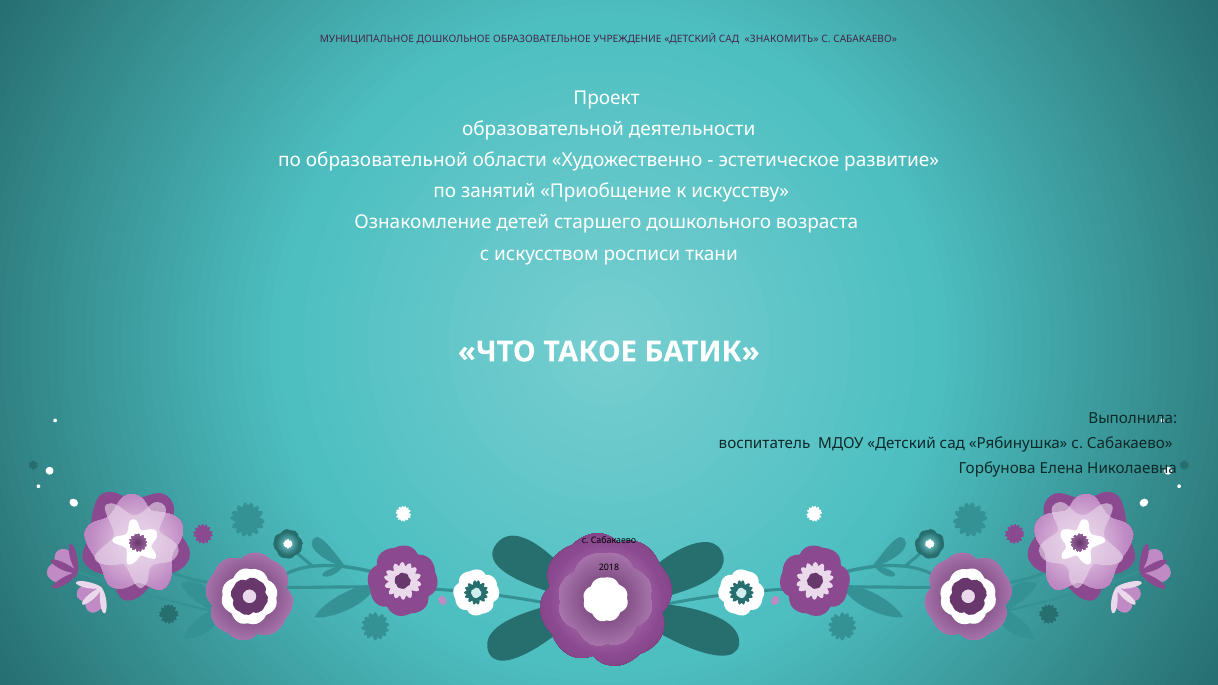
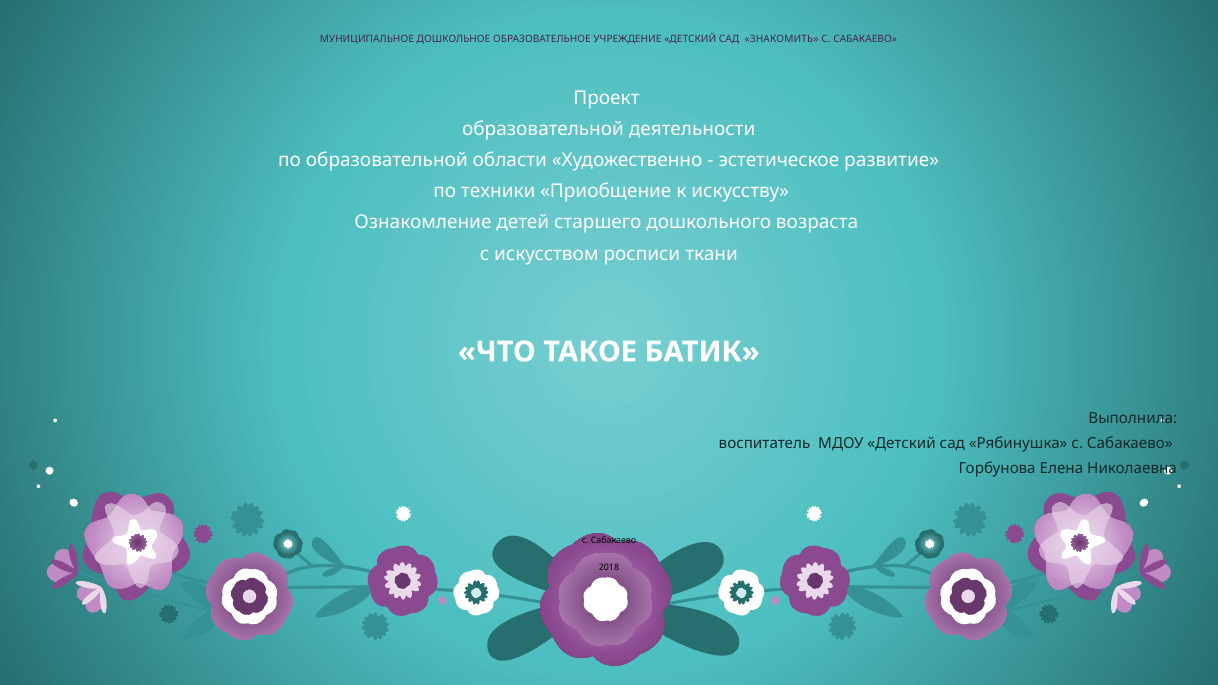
занятий: занятий -> техники
